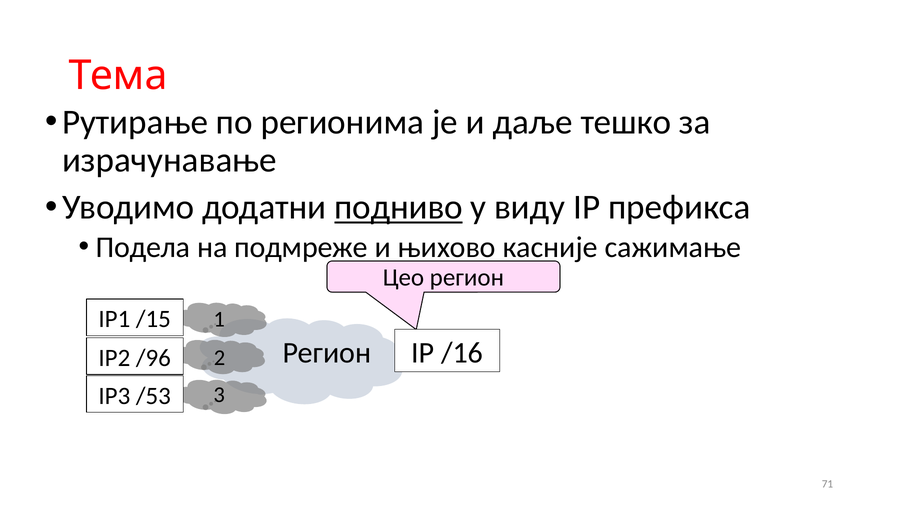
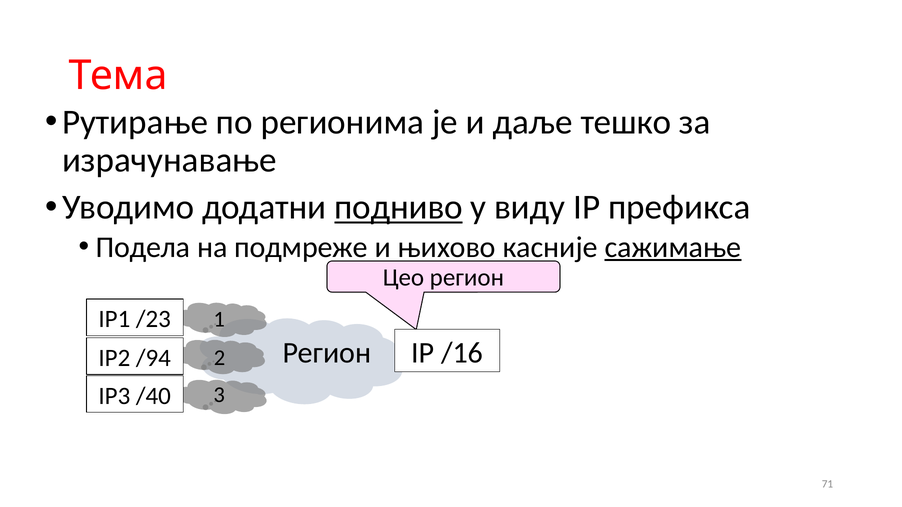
сажимање underline: none -> present
/15: /15 -> /23
/96: /96 -> /94
/53: /53 -> /40
